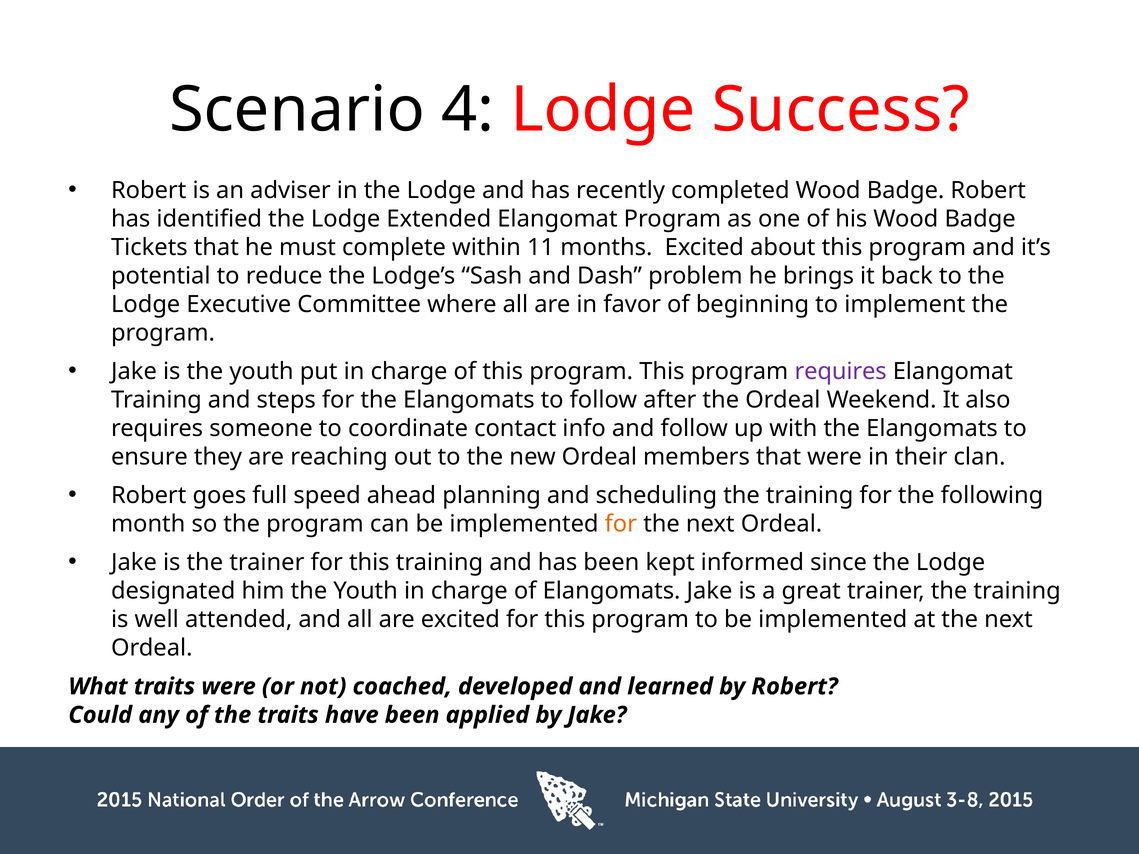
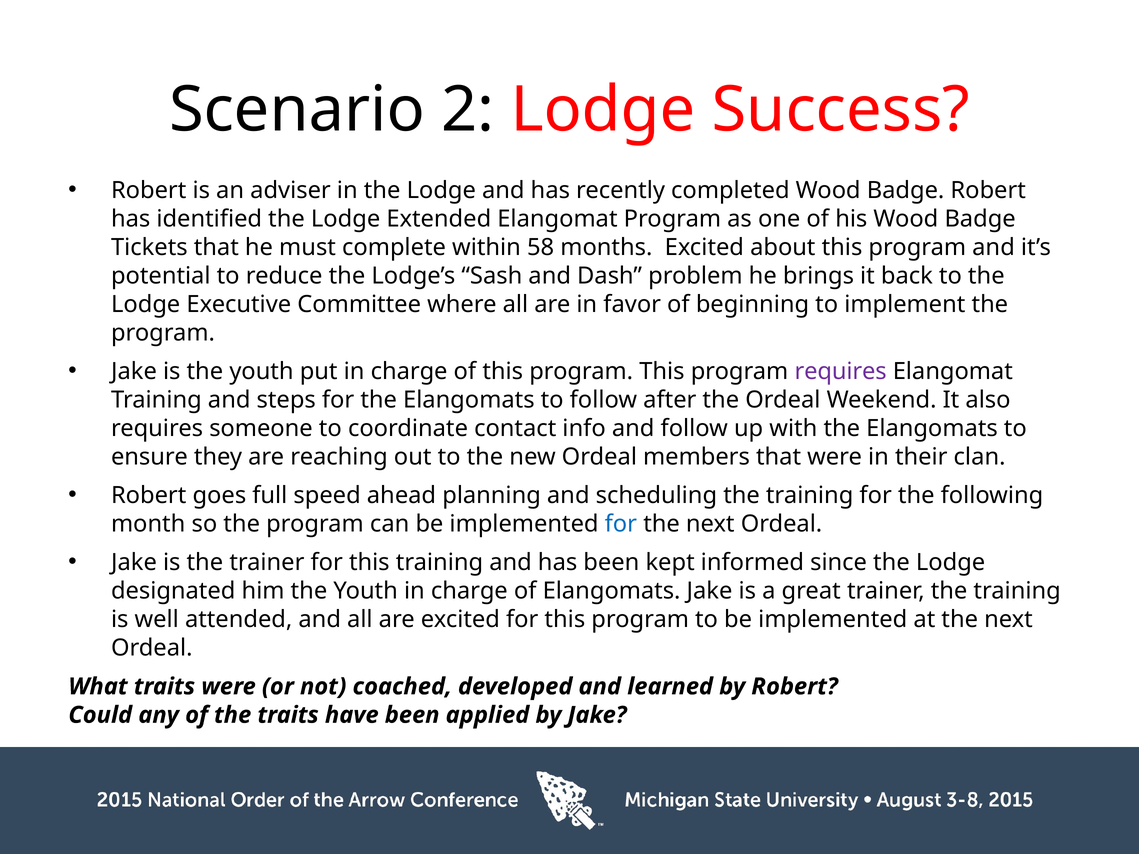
4: 4 -> 2
11: 11 -> 58
for at (621, 524) colour: orange -> blue
